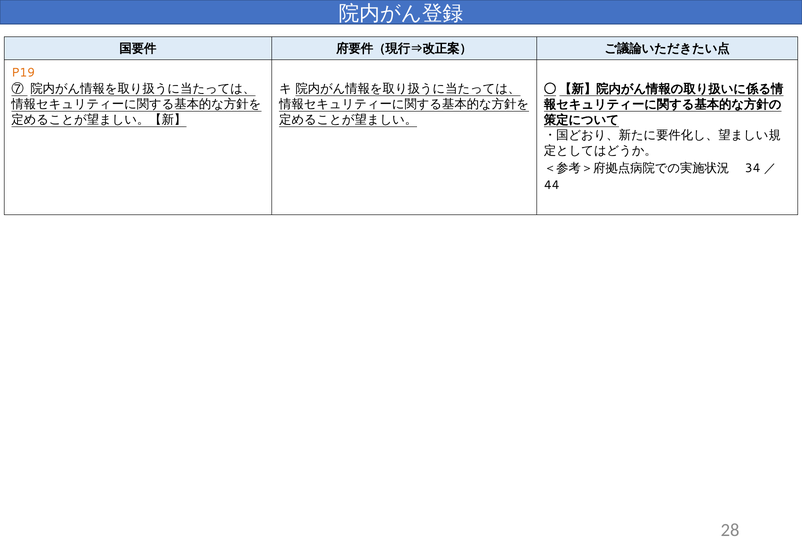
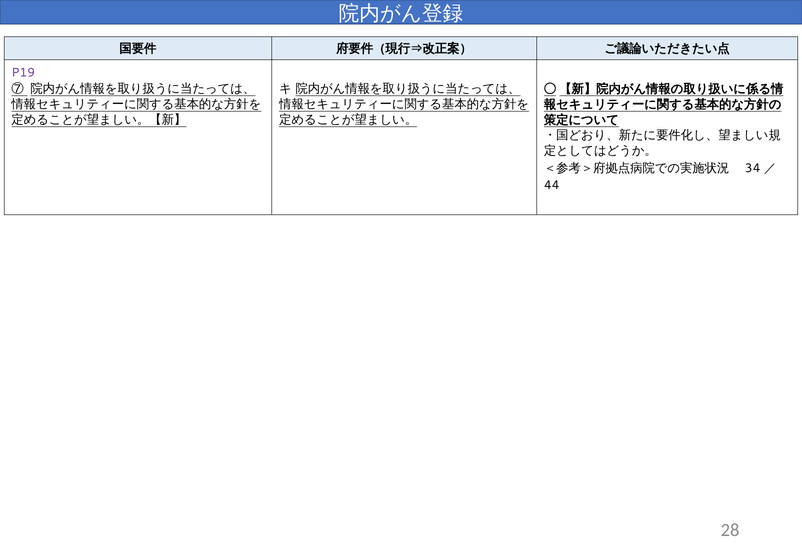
P19 colour: orange -> purple
